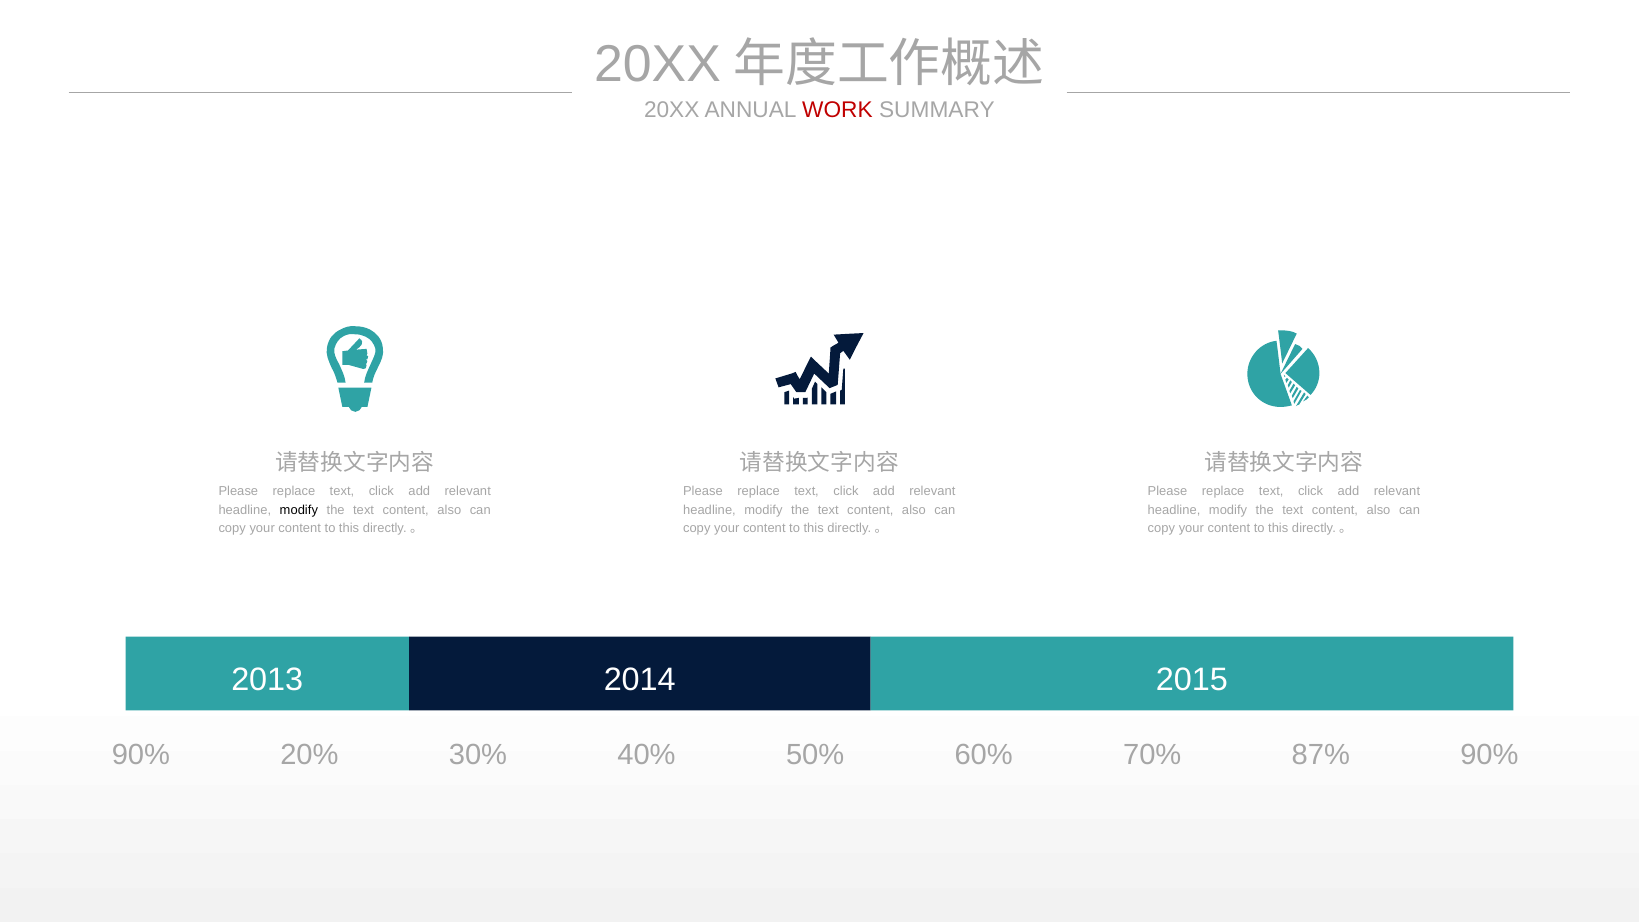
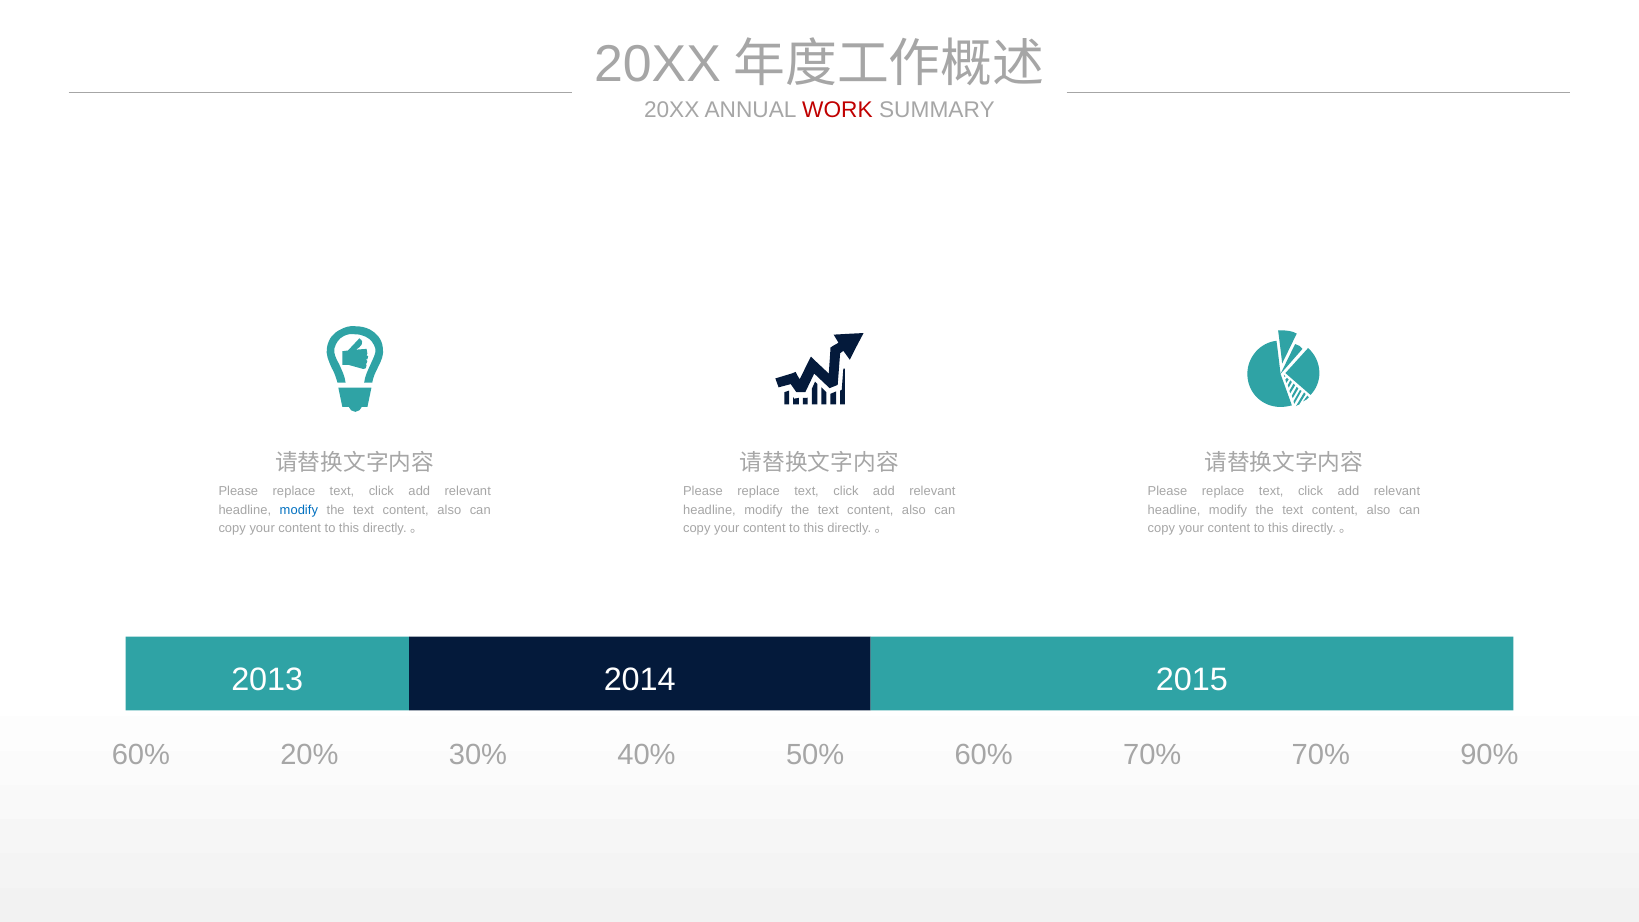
modify at (299, 510) colour: black -> blue
90% at (141, 755): 90% -> 60%
70% 87%: 87% -> 70%
